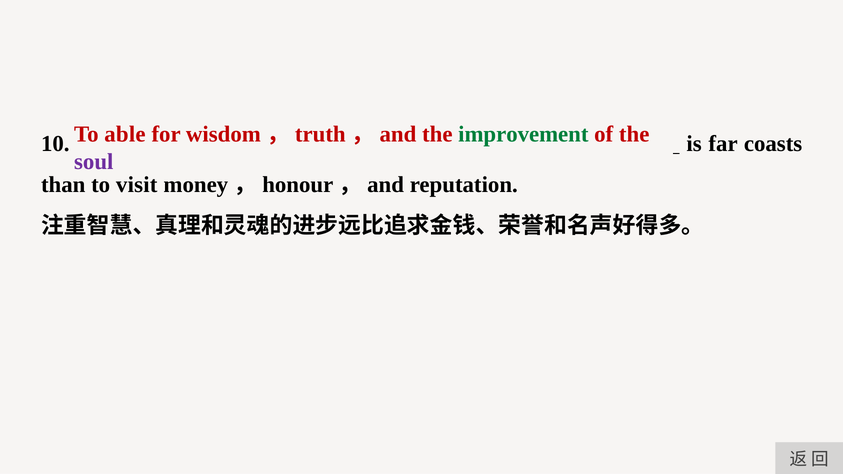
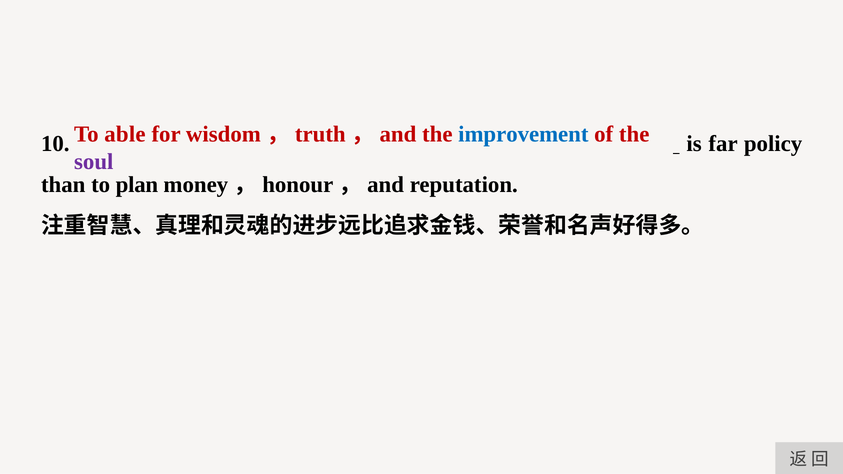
improvement colour: green -> blue
coasts: coasts -> policy
visit: visit -> plan
